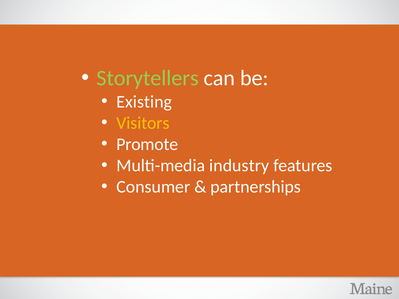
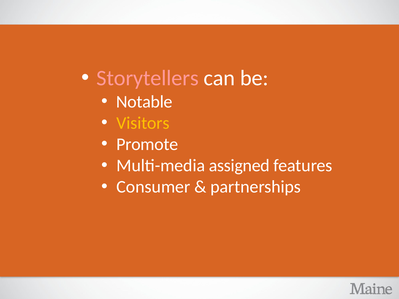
Storytellers colour: light green -> pink
Existing: Existing -> Notable
industry: industry -> assigned
